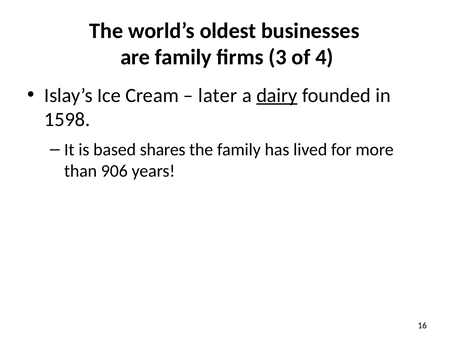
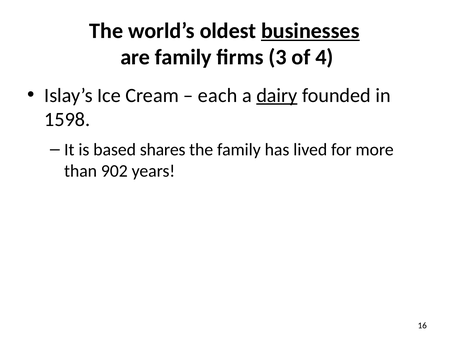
businesses underline: none -> present
later: later -> each
906: 906 -> 902
